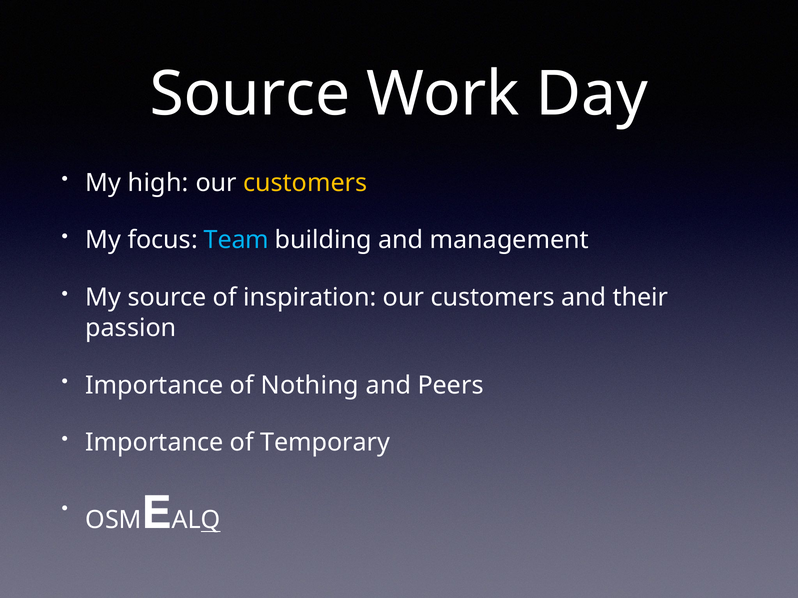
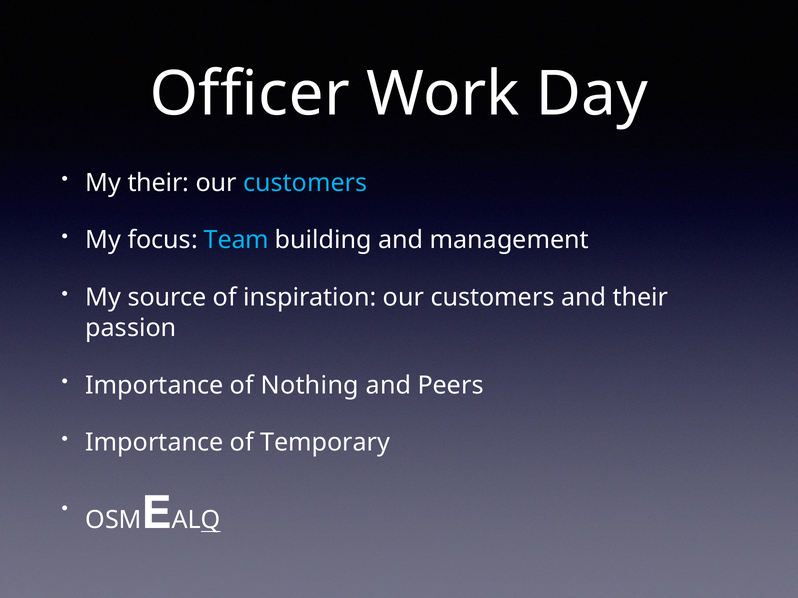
Source at (250, 94): Source -> Officer
My high: high -> their
customers at (305, 183) colour: yellow -> light blue
